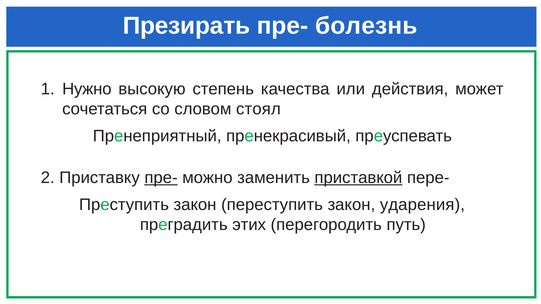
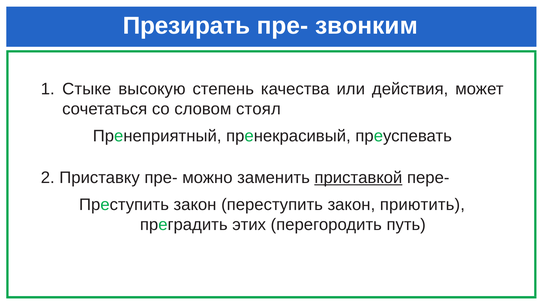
болезнь: болезнь -> звонким
Нужно: Нужно -> Стыке
пре- at (161, 178) underline: present -> none
ударения: ударения -> приютить
